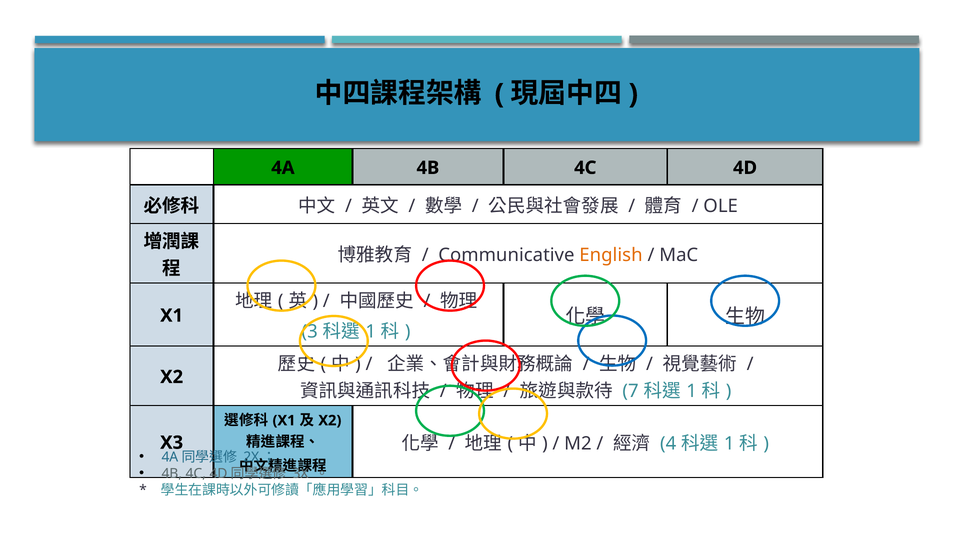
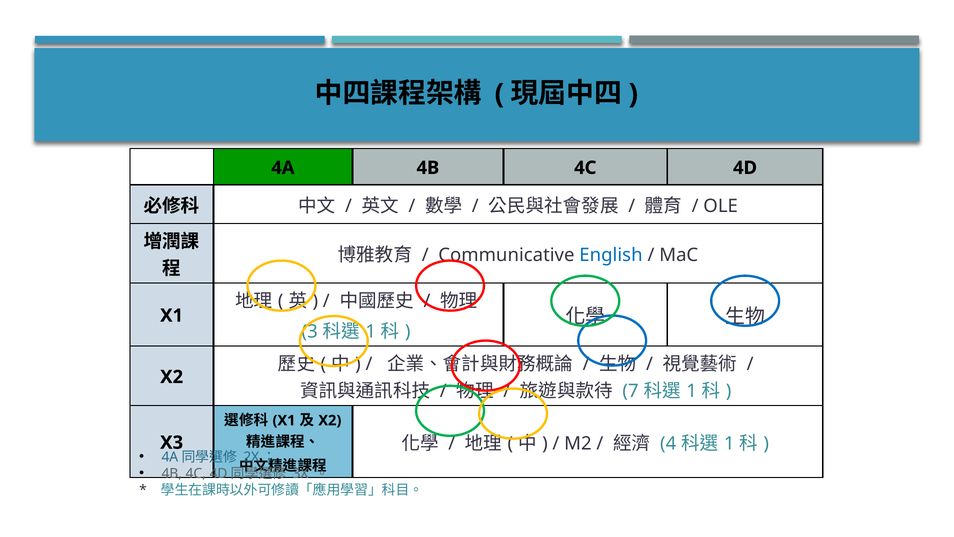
English colour: orange -> blue
